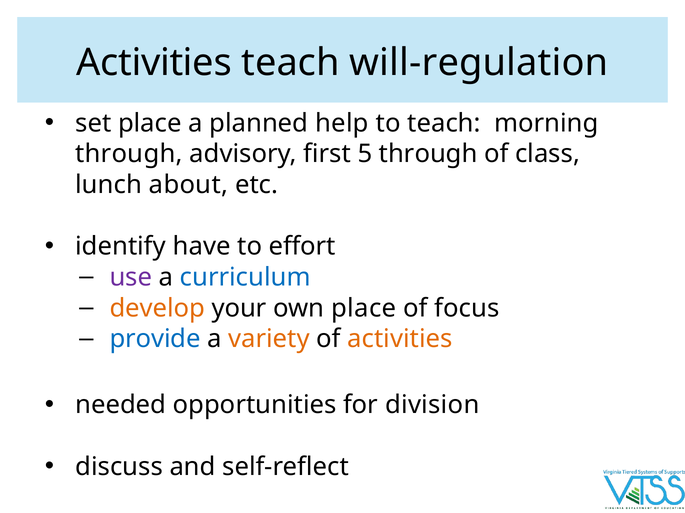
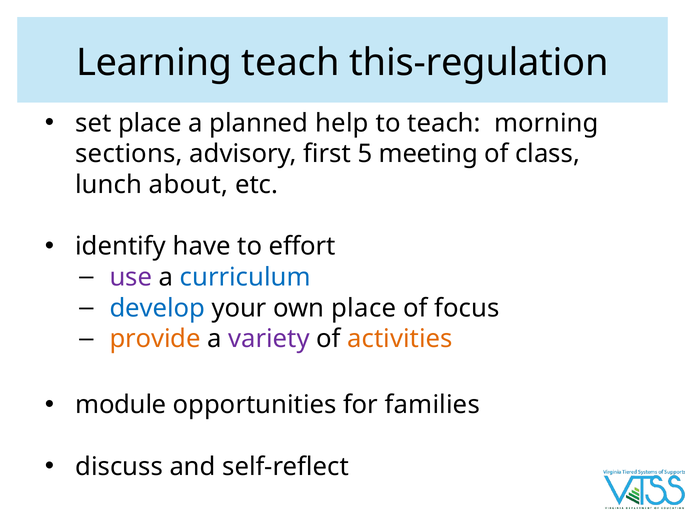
Activities at (154, 63): Activities -> Learning
will-regulation: will-regulation -> this-regulation
through at (129, 154): through -> sections
5 through: through -> meeting
develop colour: orange -> blue
provide colour: blue -> orange
variety colour: orange -> purple
needed: needed -> module
division: division -> families
